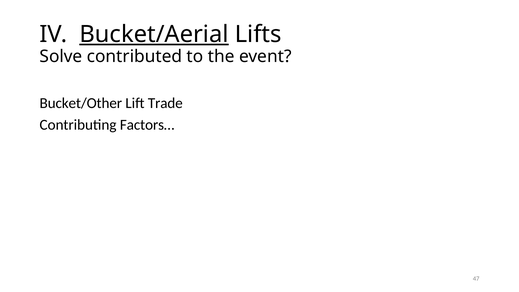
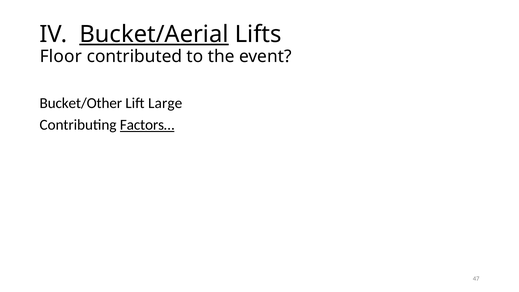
Solve: Solve -> Floor
Trade: Trade -> Large
Factors… underline: none -> present
